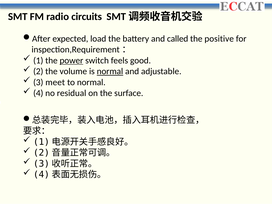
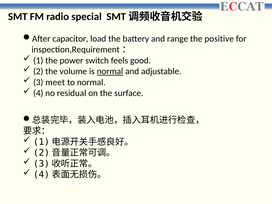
circuits: circuits -> special
expected: expected -> capacitor
called: called -> range
power underline: present -> none
